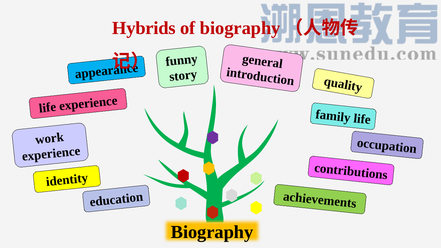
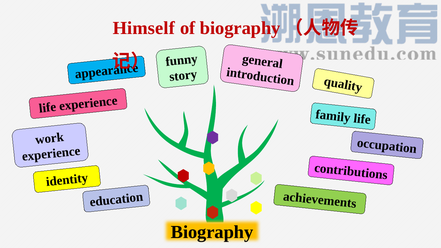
Hybrids: Hybrids -> Himself
